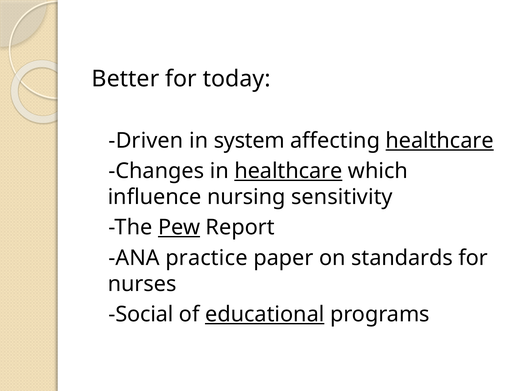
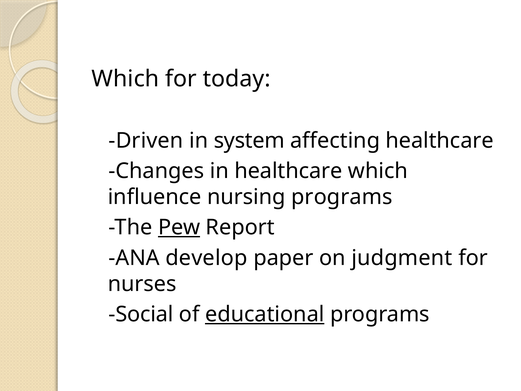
Better at (125, 79): Better -> Which
healthcare at (440, 140) underline: present -> none
healthcare at (288, 171) underline: present -> none
nursing sensitivity: sensitivity -> programs
practice: practice -> develop
standards: standards -> judgment
